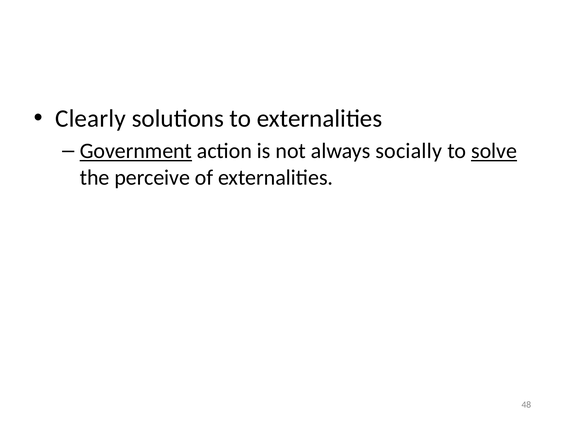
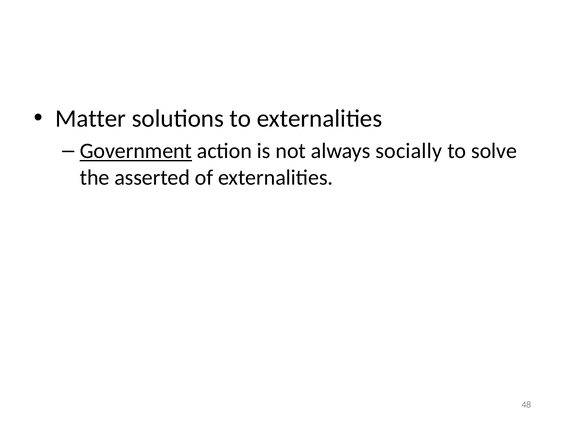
Clearly: Clearly -> Matter
solve underline: present -> none
perceive: perceive -> asserted
